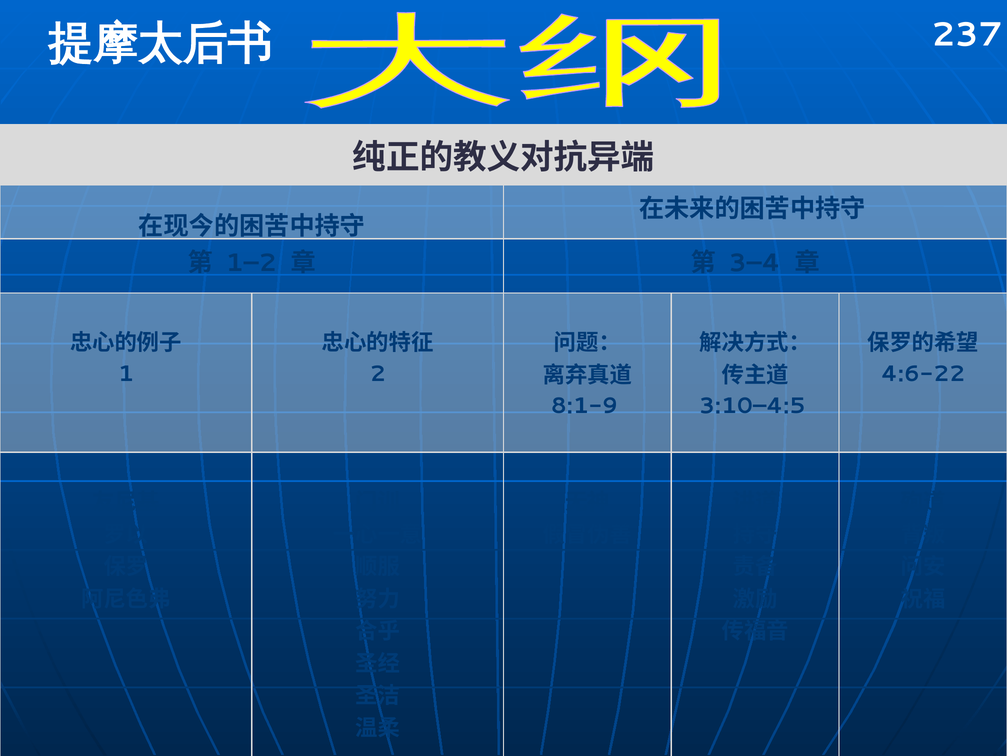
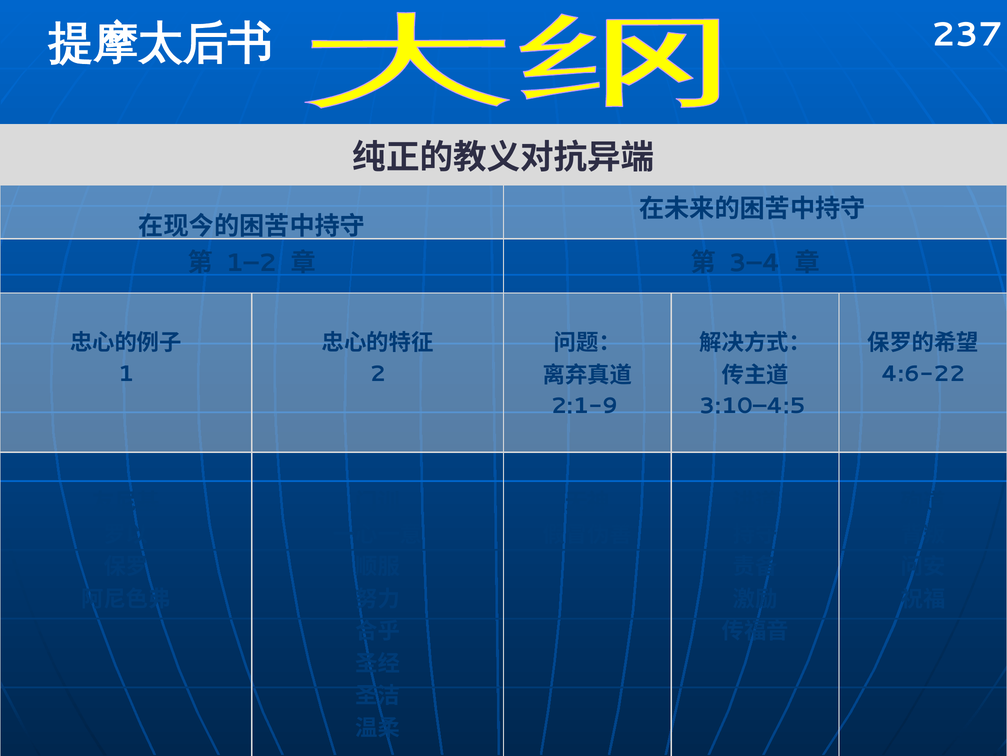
8:1-9: 8:1-9 -> 2:1-9
